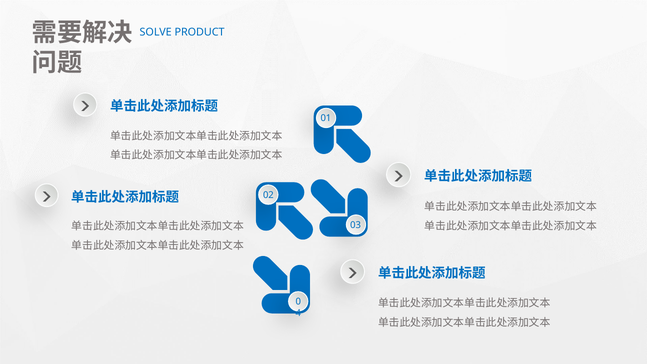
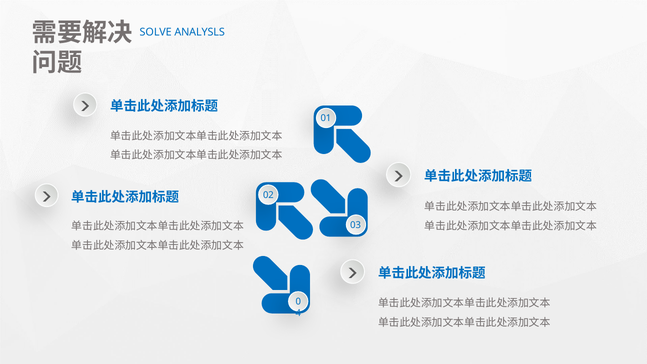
PRODUCT: PRODUCT -> ANALYSLS
